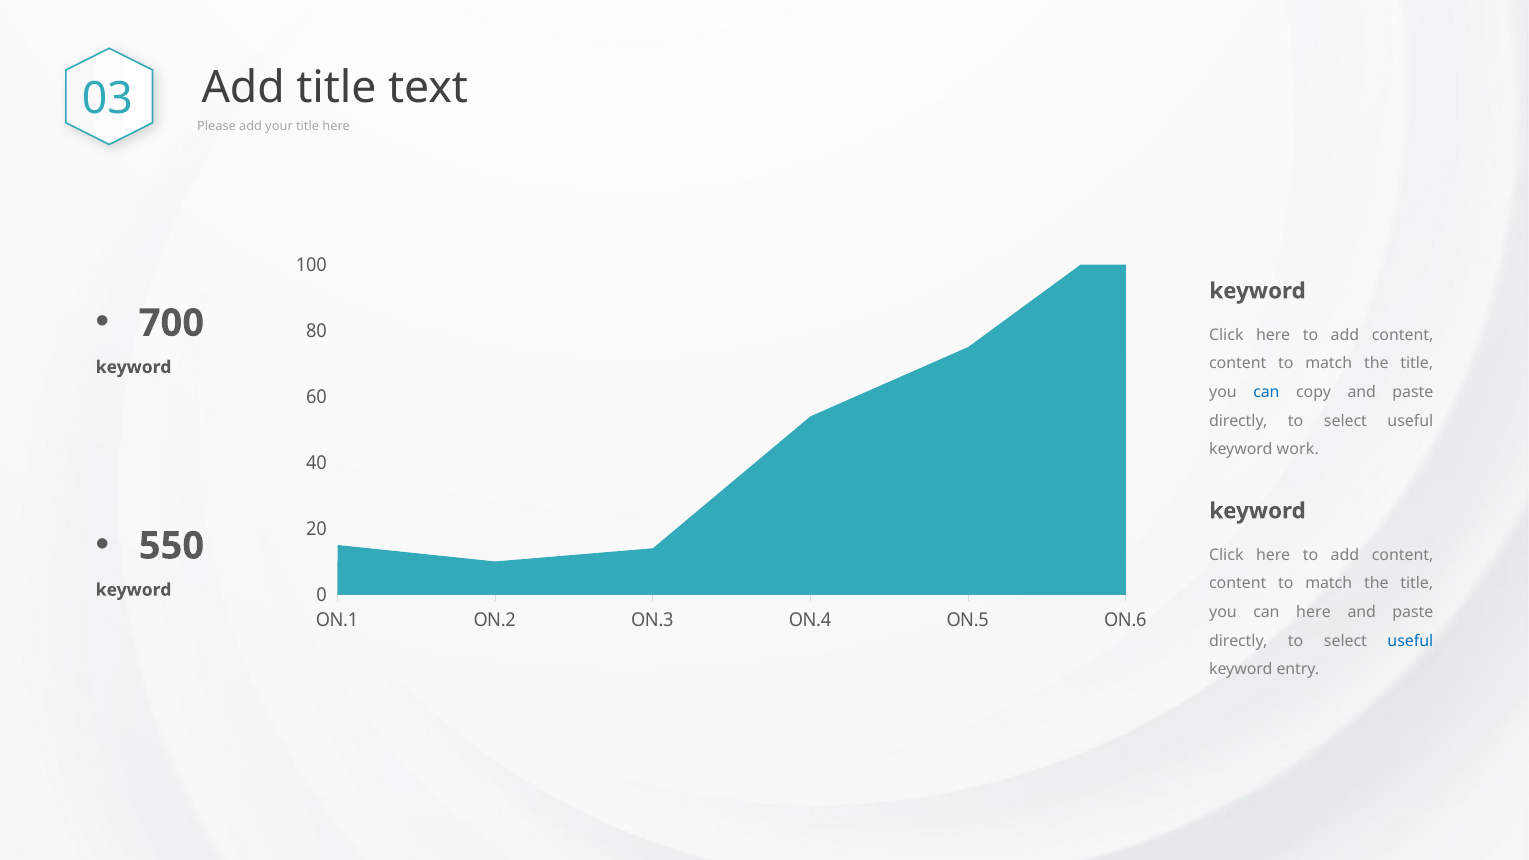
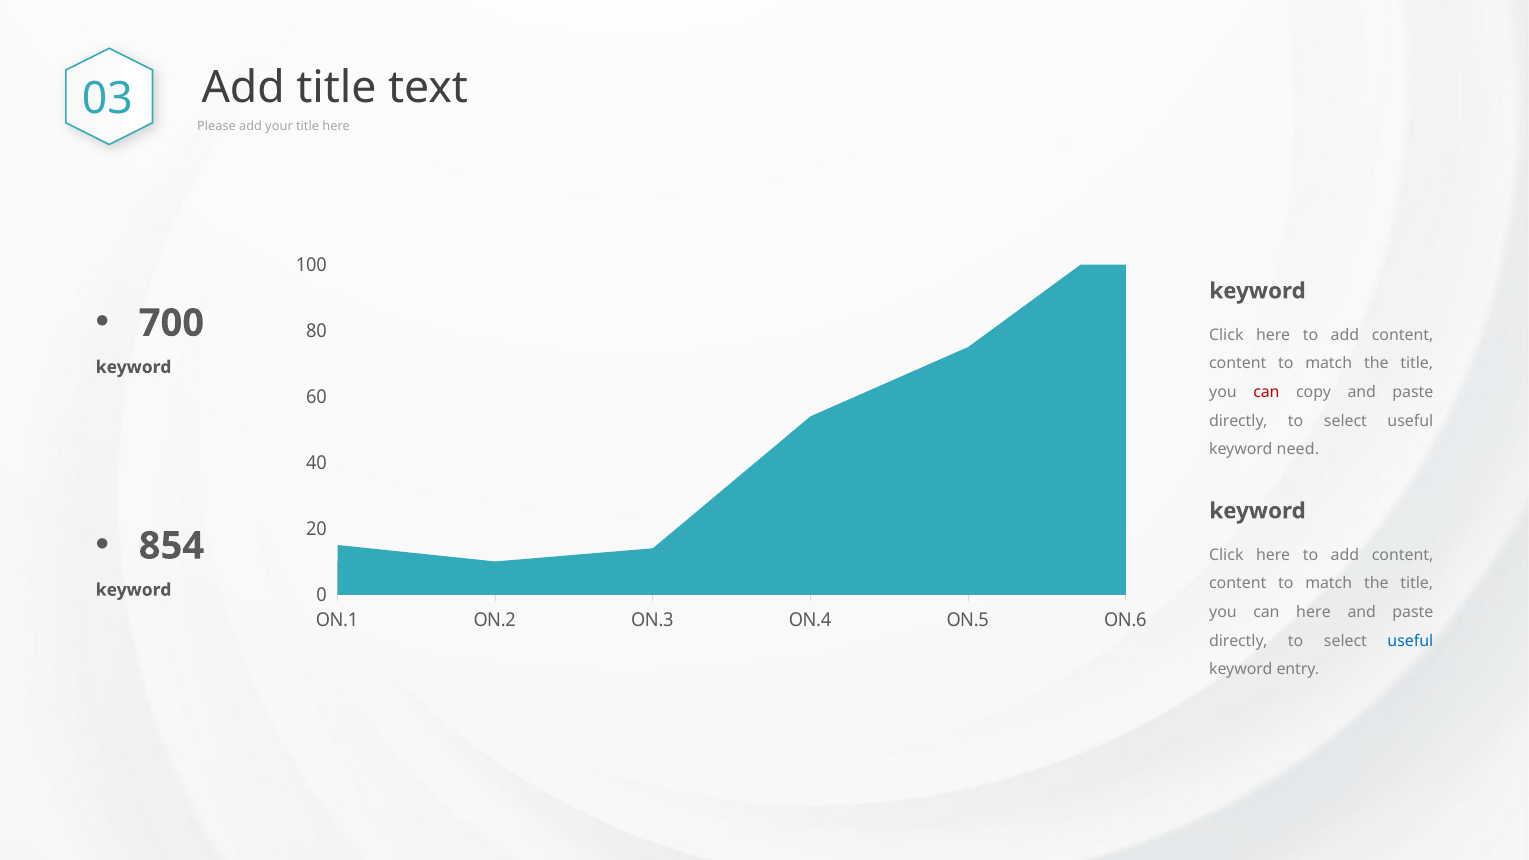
can at (1266, 392) colour: blue -> red
work: work -> need
550: 550 -> 854
